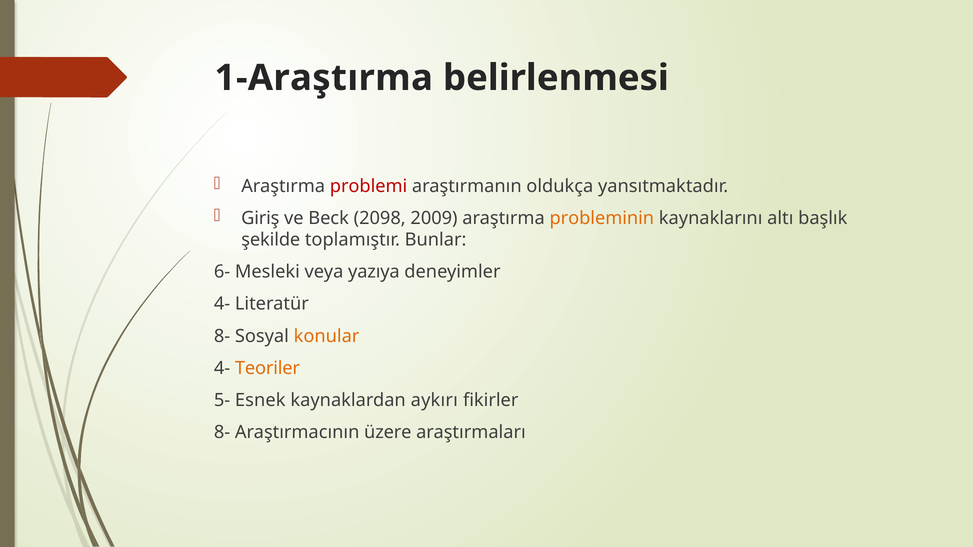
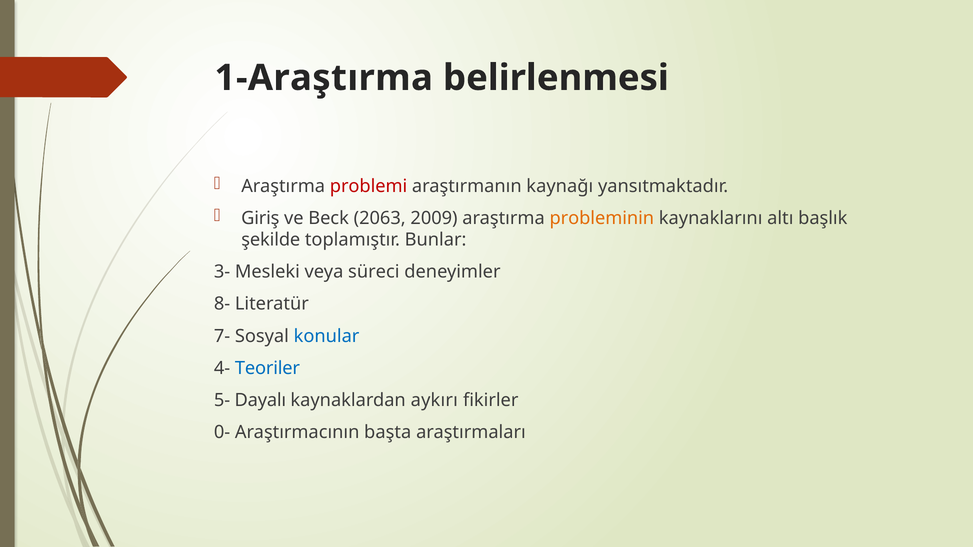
oldukça: oldukça -> kaynağı
2098: 2098 -> 2063
6-: 6- -> 3-
yazıya: yazıya -> süreci
4- at (222, 304): 4- -> 8-
8- at (222, 336): 8- -> 7-
konular colour: orange -> blue
Teoriler colour: orange -> blue
Esnek: Esnek -> Dayalı
8- at (222, 432): 8- -> 0-
üzere: üzere -> başta
